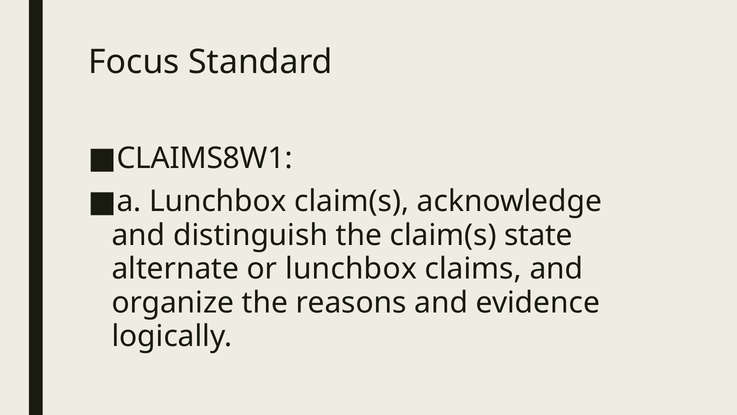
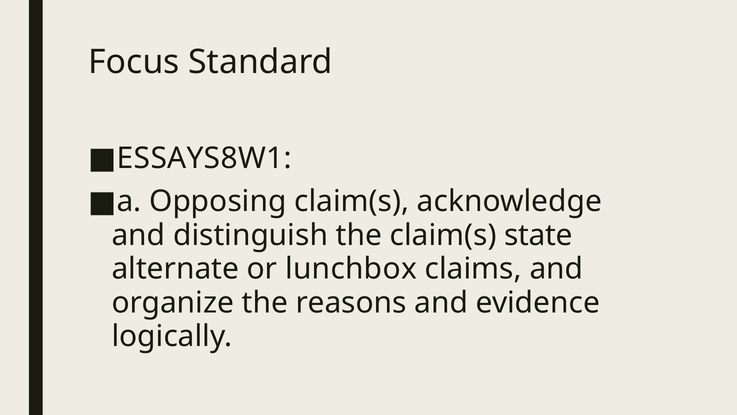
CLAIMS8W1: CLAIMS8W1 -> ESSAYS8W1
a Lunchbox: Lunchbox -> Opposing
